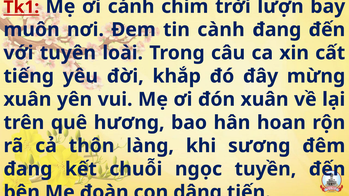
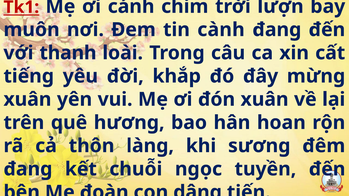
tuyên: tuyên -> thanh
